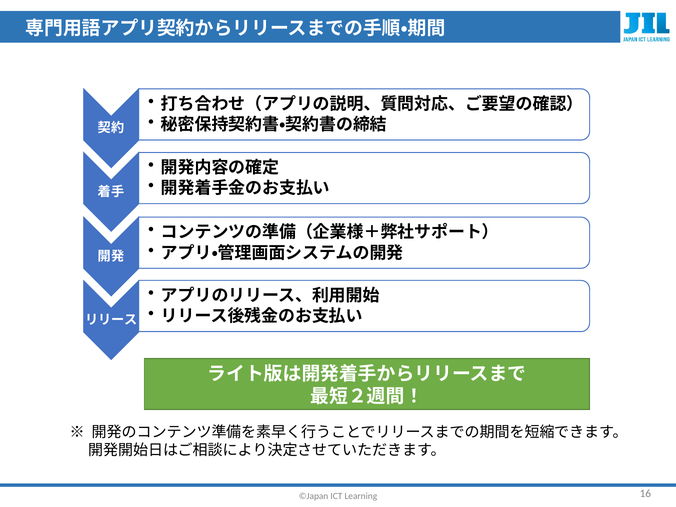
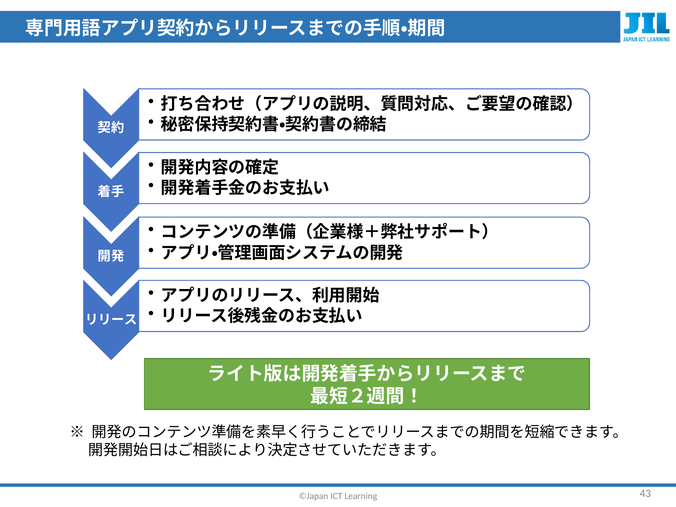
16: 16 -> 43
